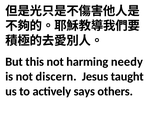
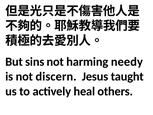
this: this -> sins
says: says -> heal
